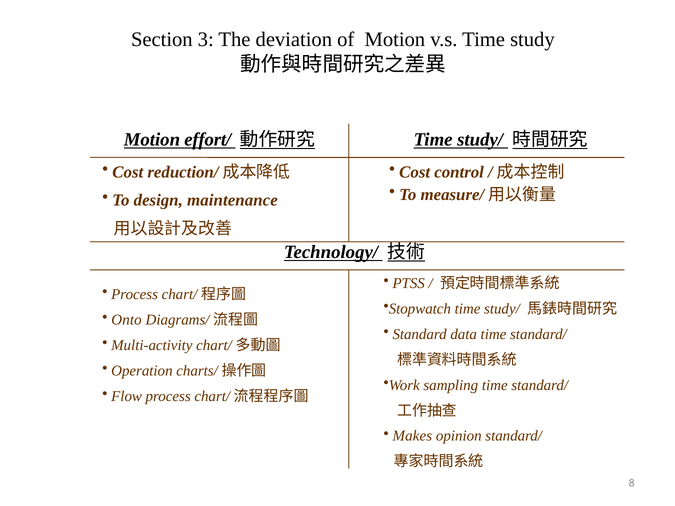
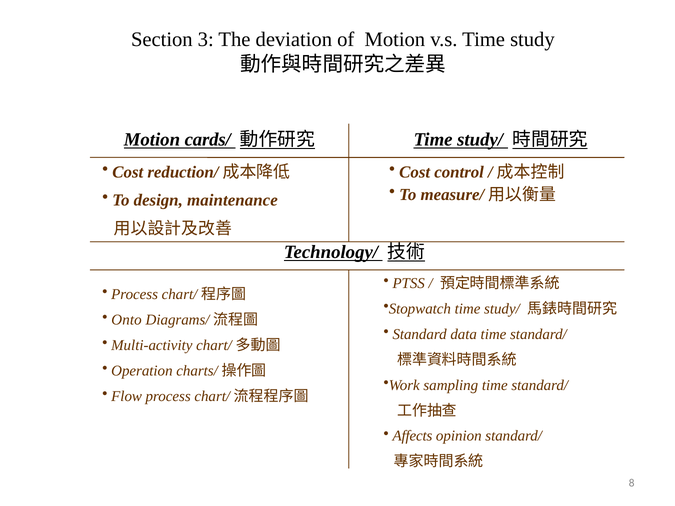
effort/: effort/ -> cards/
Makes: Makes -> Affects
